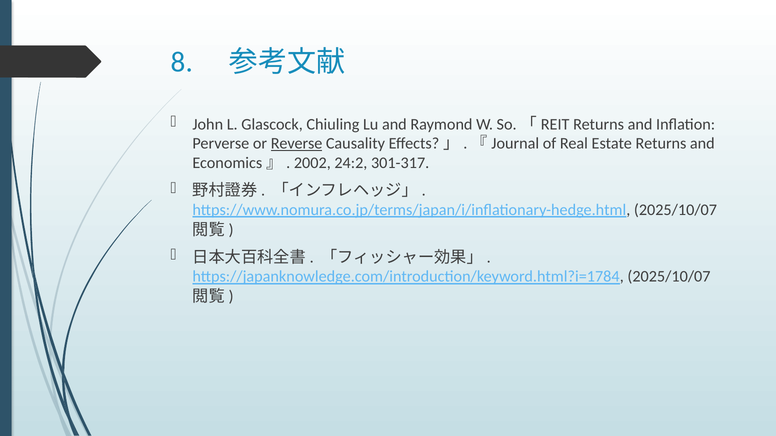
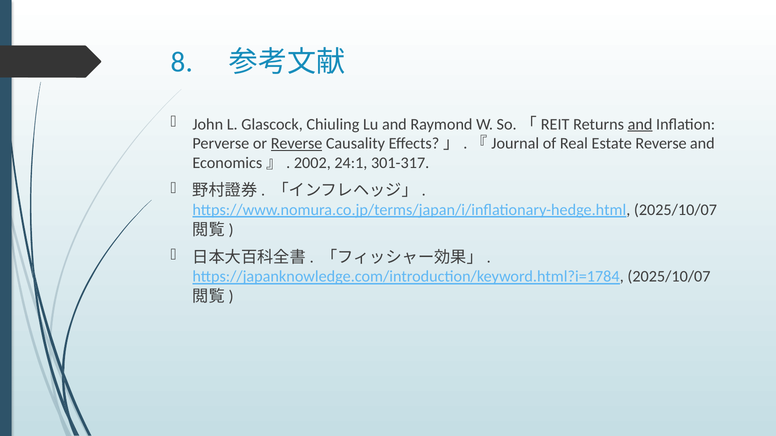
and at (640, 124) underline: none -> present
Estate Returns: Returns -> Reverse
24:2: 24:2 -> 24:1
